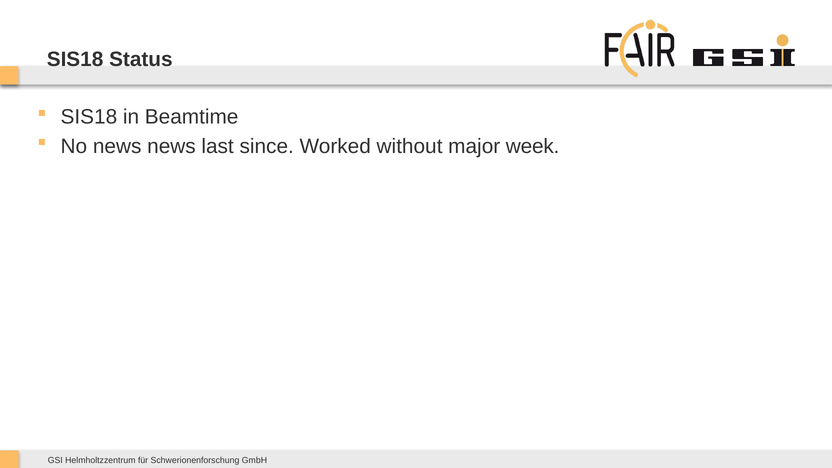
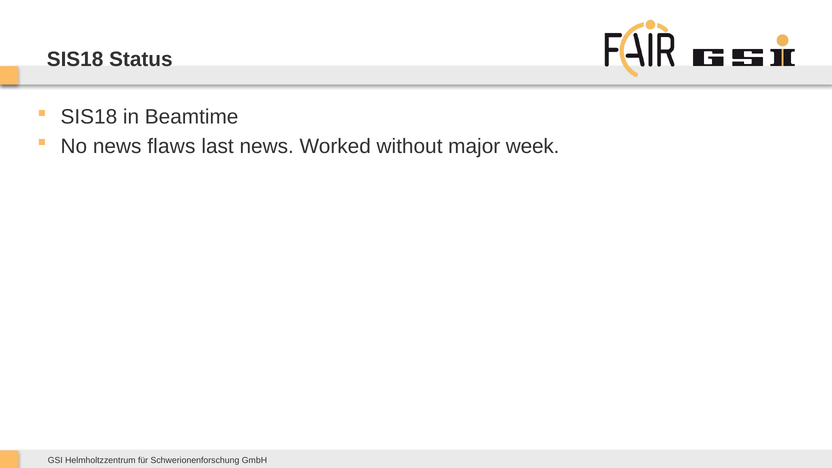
news news: news -> flaws
last since: since -> news
